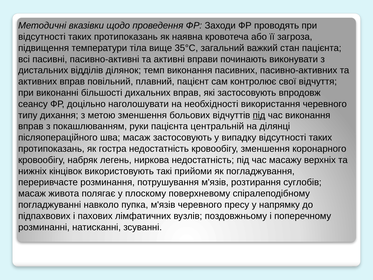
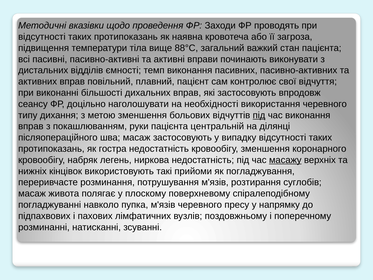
35°С: 35°С -> 88°С
ділянок: ділянок -> ємності
масажу underline: none -> present
